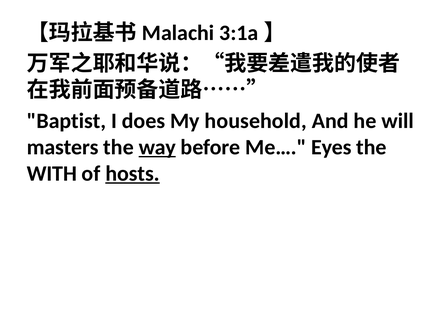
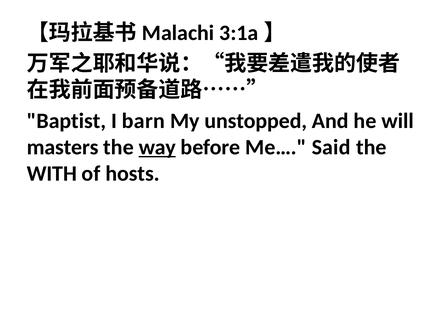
does: does -> barn
household: household -> unstopped
Eyes: Eyes -> Said
hosts underline: present -> none
